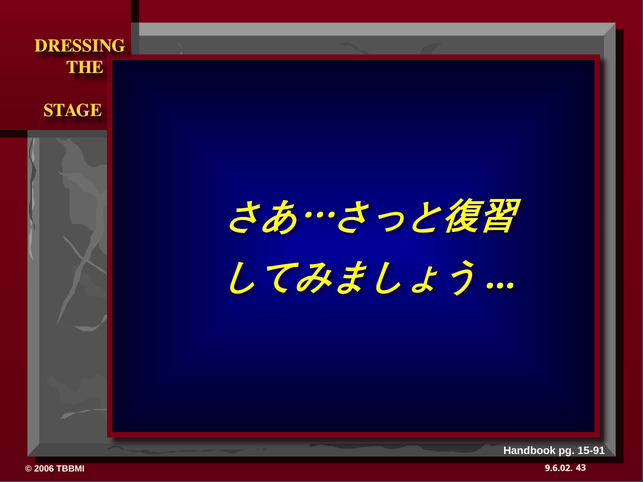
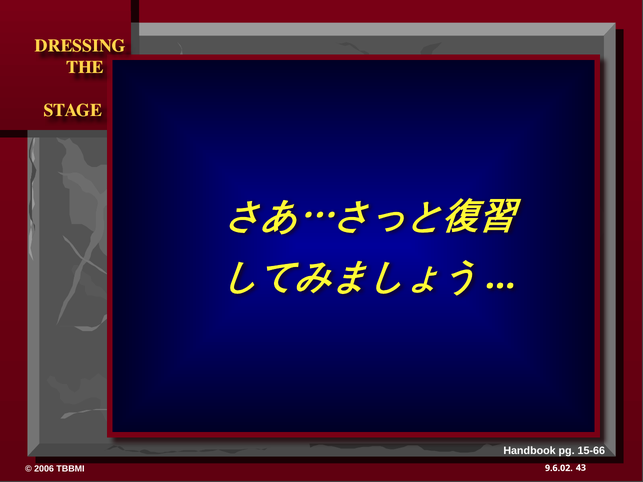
15-91: 15-91 -> 15-66
